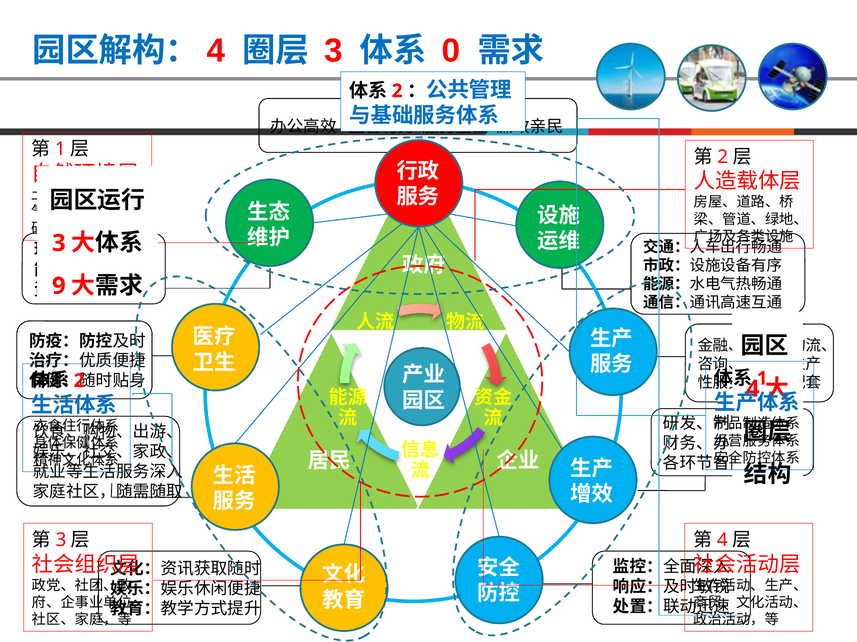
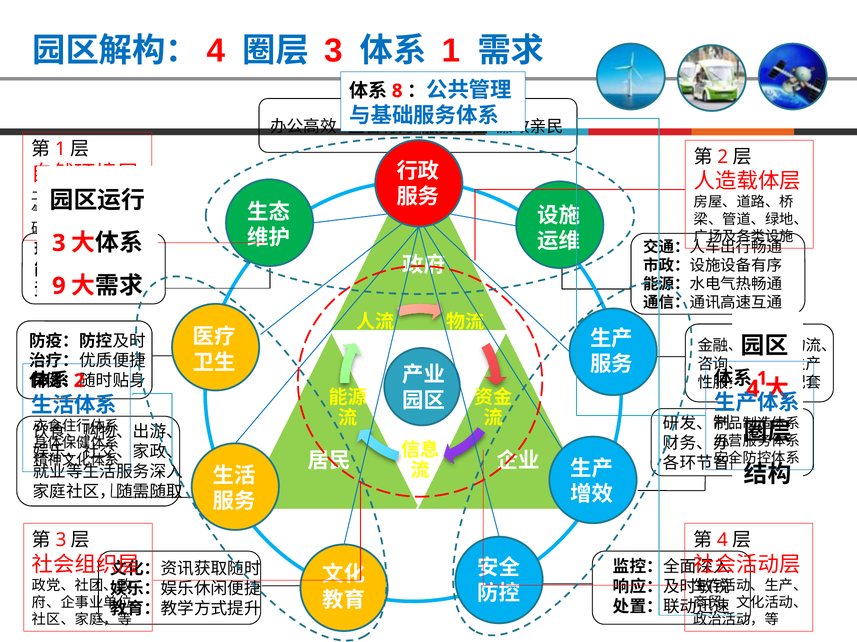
0 at (451, 51): 0 -> 1
2 at (397, 91): 2 -> 8
